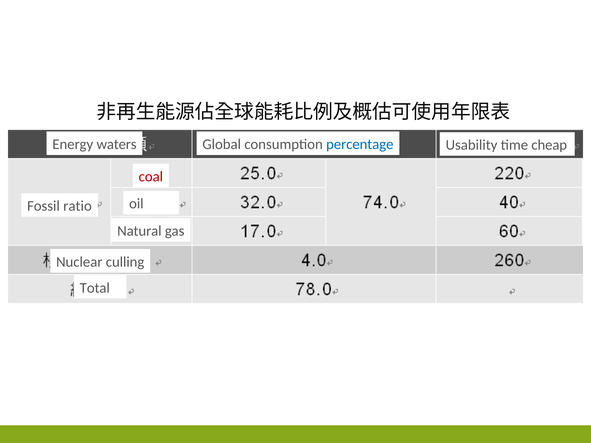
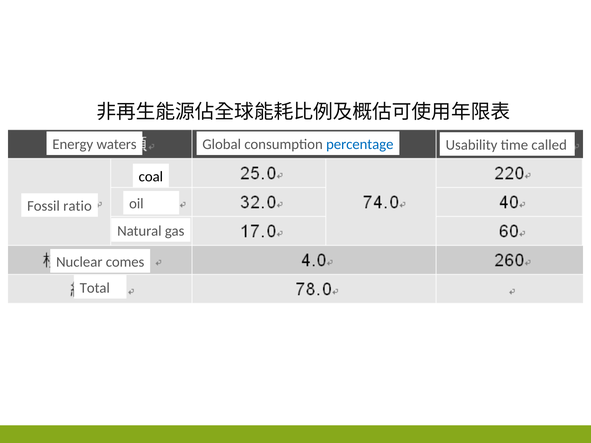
cheap: cheap -> called
coal colour: red -> black
culling: culling -> comes
